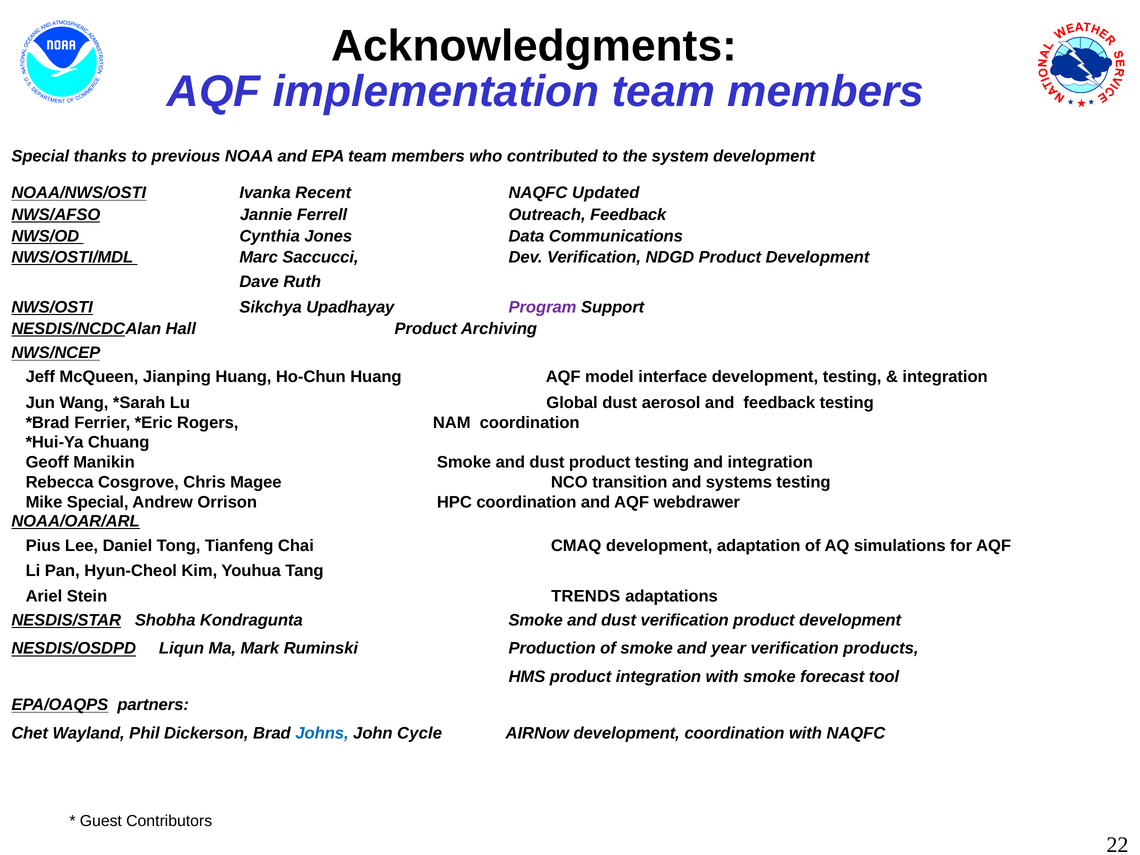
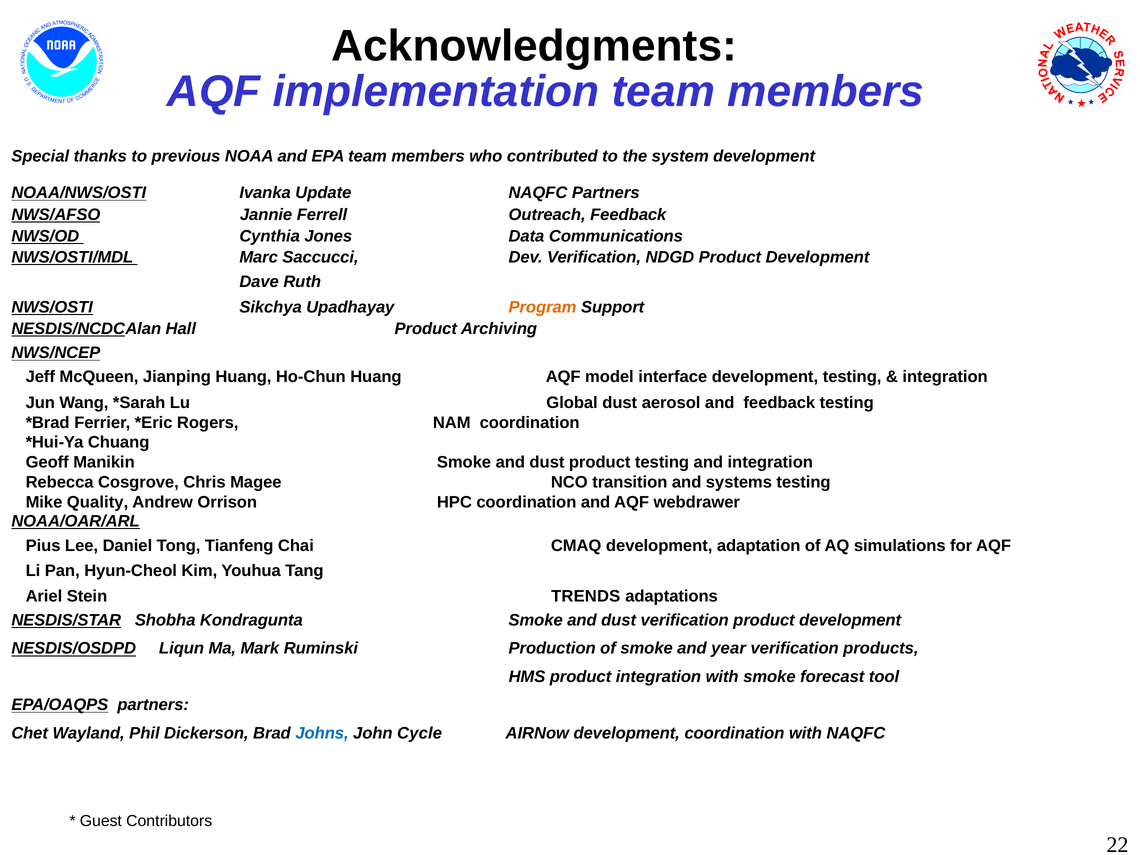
Recent: Recent -> Update
NAQFC Updated: Updated -> Partners
Program colour: purple -> orange
Mike Special: Special -> Quality
